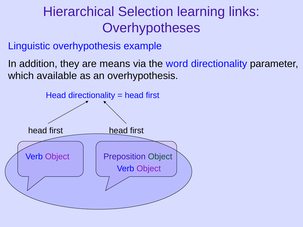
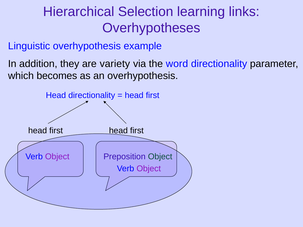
means: means -> variety
available: available -> becomes
